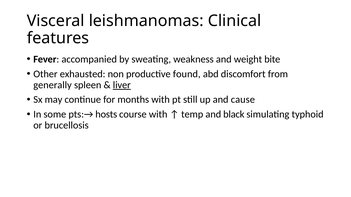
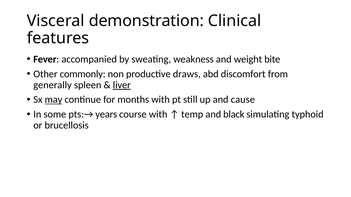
leishmanomas: leishmanomas -> demonstration
exhausted: exhausted -> commonly
found: found -> draws
may underline: none -> present
hosts: hosts -> years
